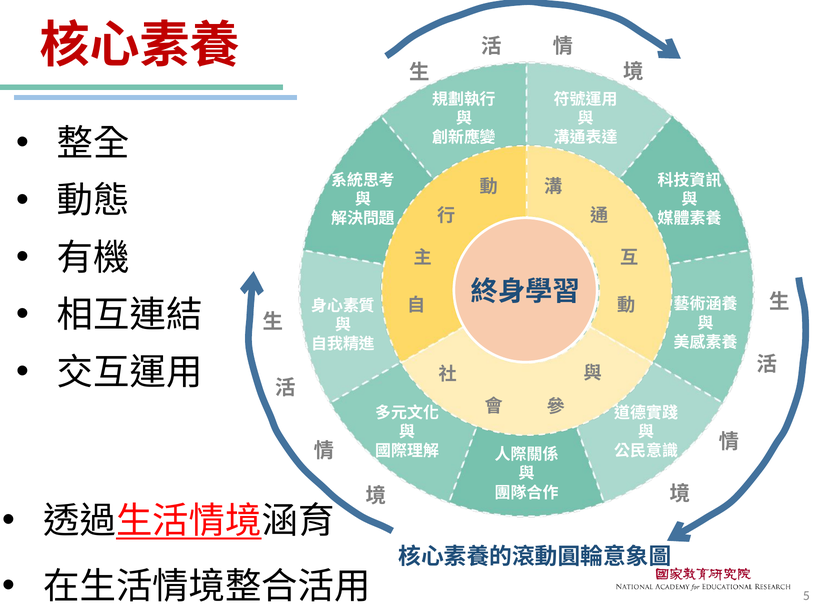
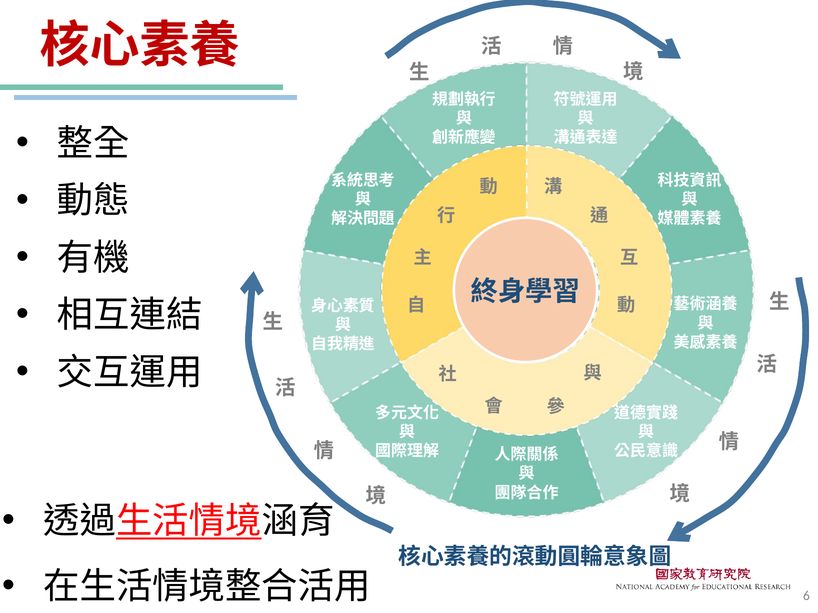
5: 5 -> 6
